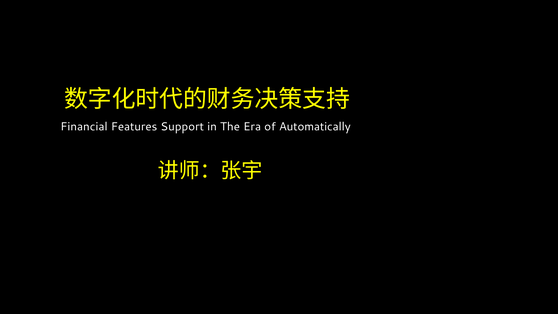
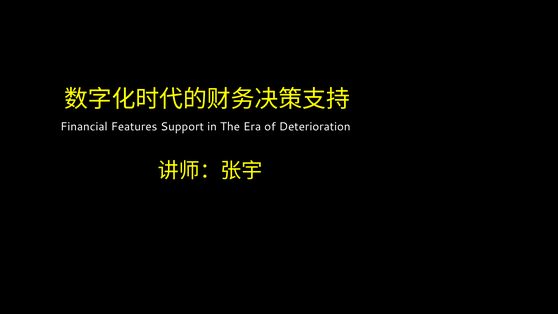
Automatically: Automatically -> Deterioration
